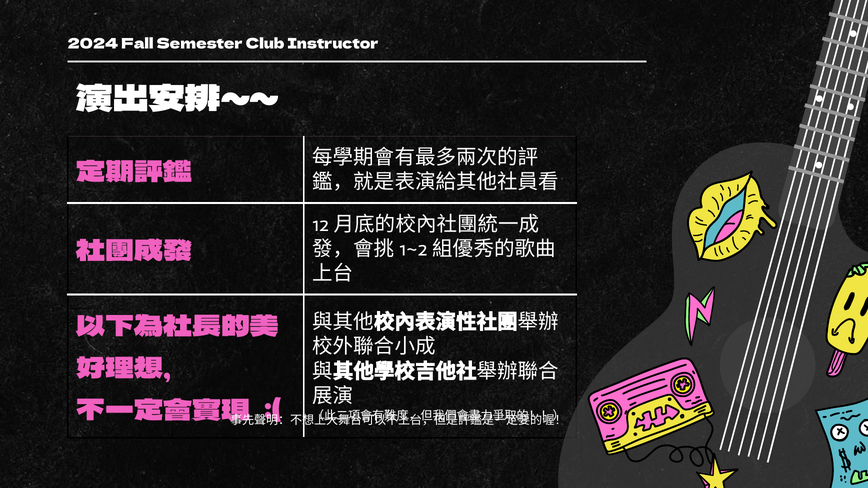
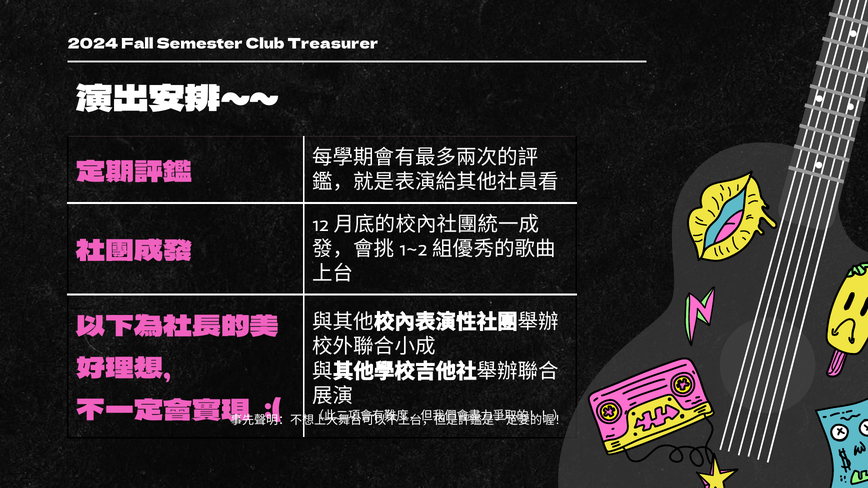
Instructor: Instructor -> Treasurer
